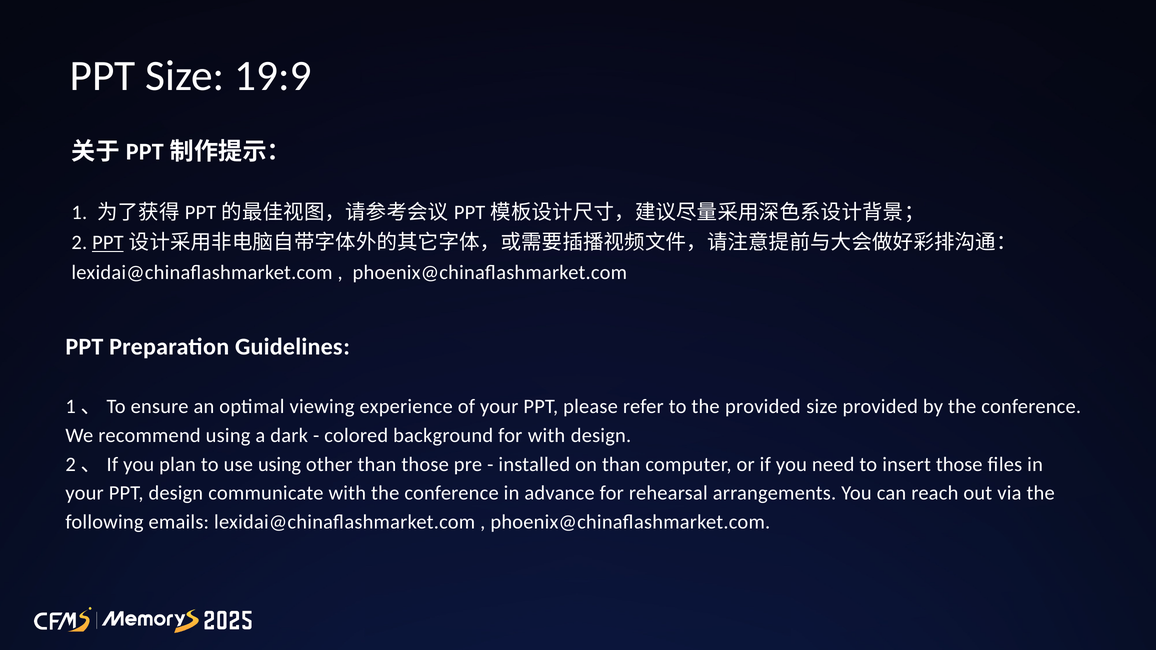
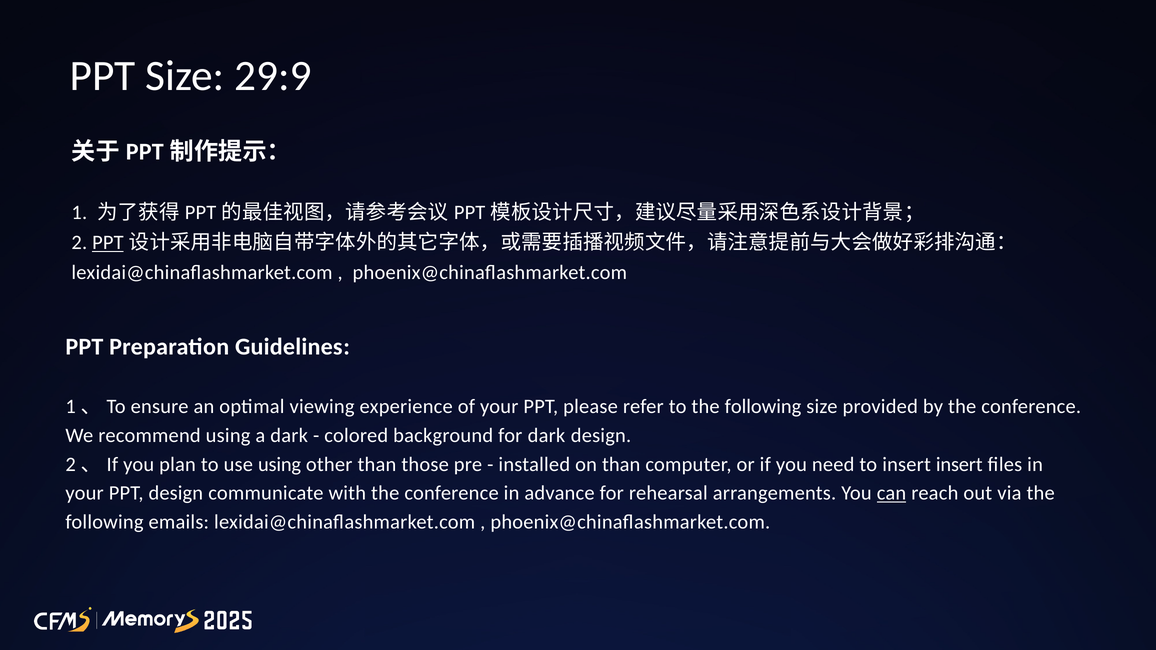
19:9: 19:9 -> 29:9
to the provided: provided -> following
for with: with -> dark
insert those: those -> insert
can underline: none -> present
